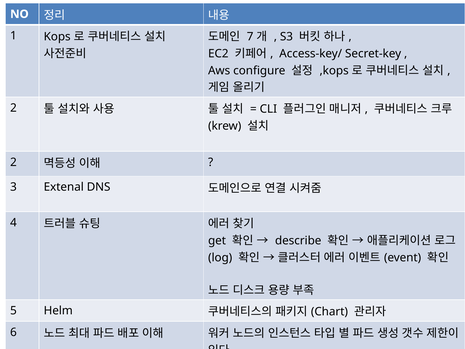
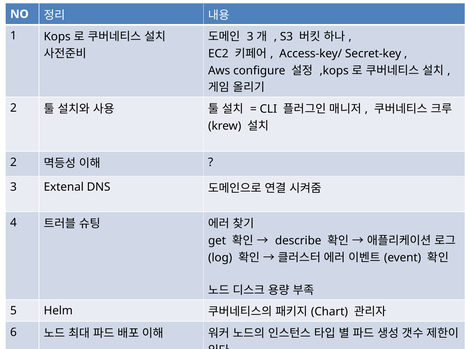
7 at (250, 37): 7 -> 3
